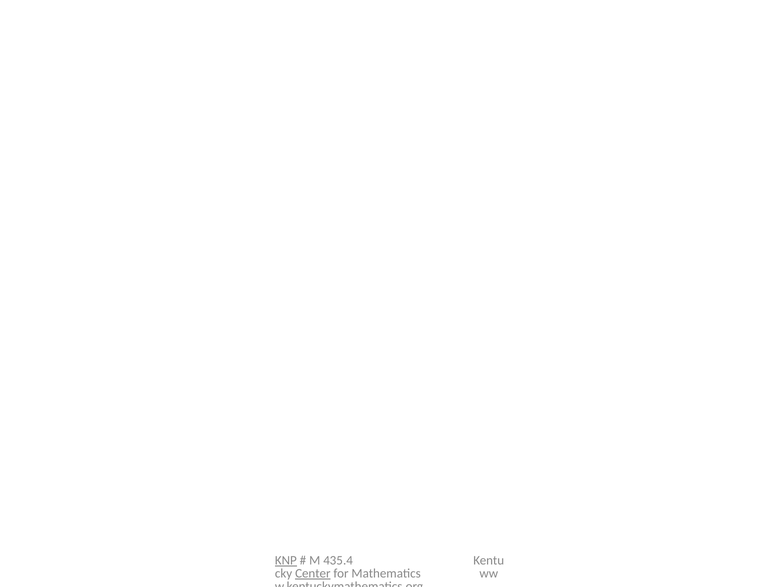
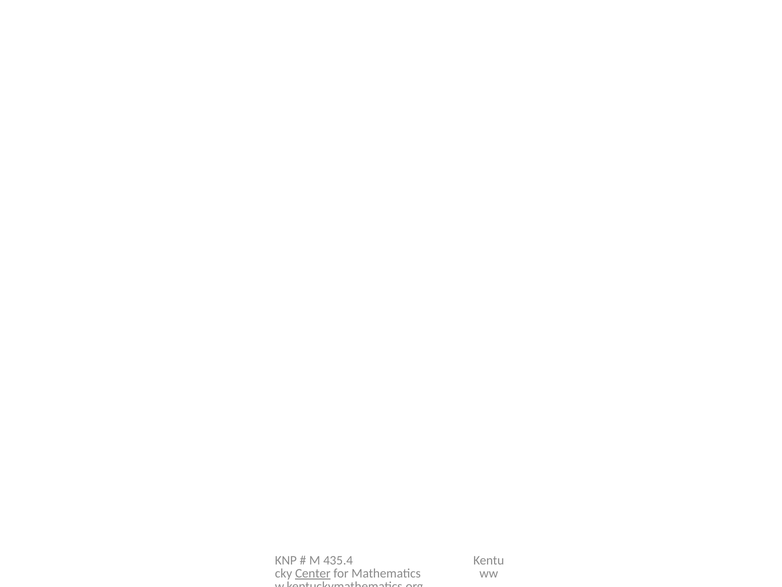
KNP underline: present -> none
